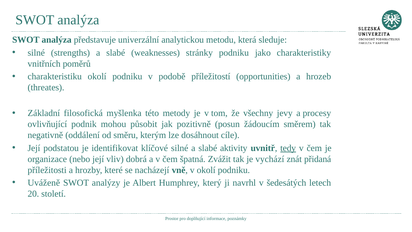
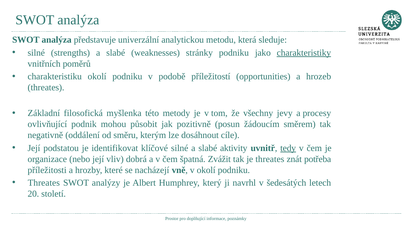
charakteristiky underline: none -> present
je vychází: vychází -> threates
přidaná: přidaná -> potřeba
Uváženě at (44, 183): Uváženě -> Threates
